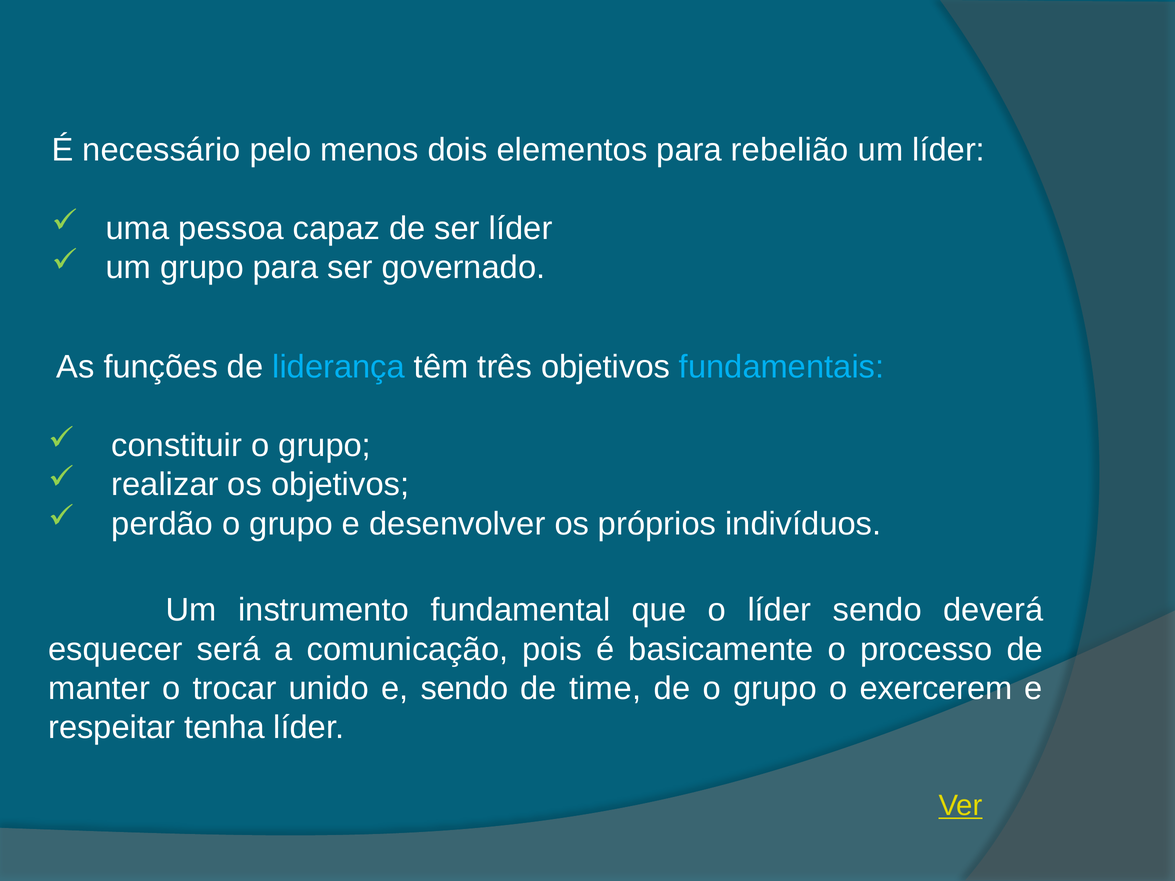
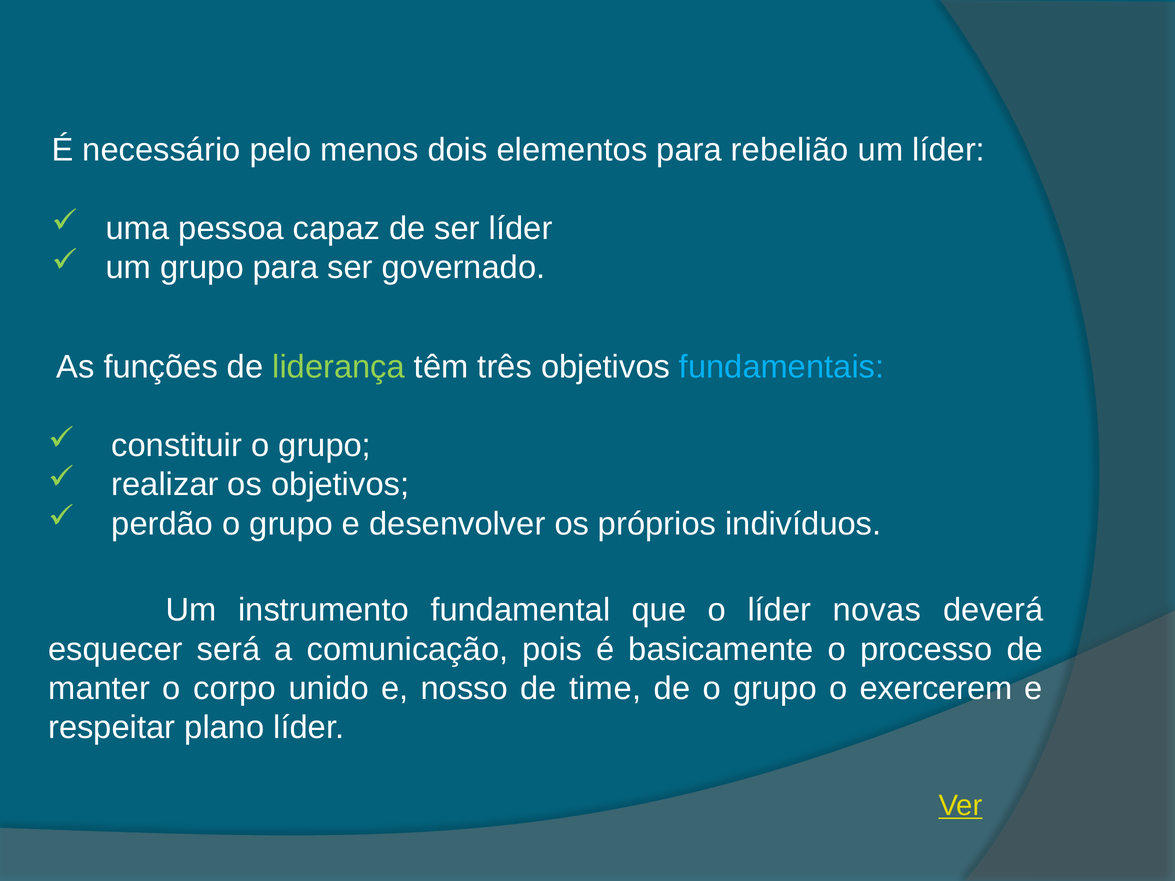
liderança colour: light blue -> light green
líder sendo: sendo -> novas
trocar: trocar -> corpo
e sendo: sendo -> nosso
tenha: tenha -> plano
